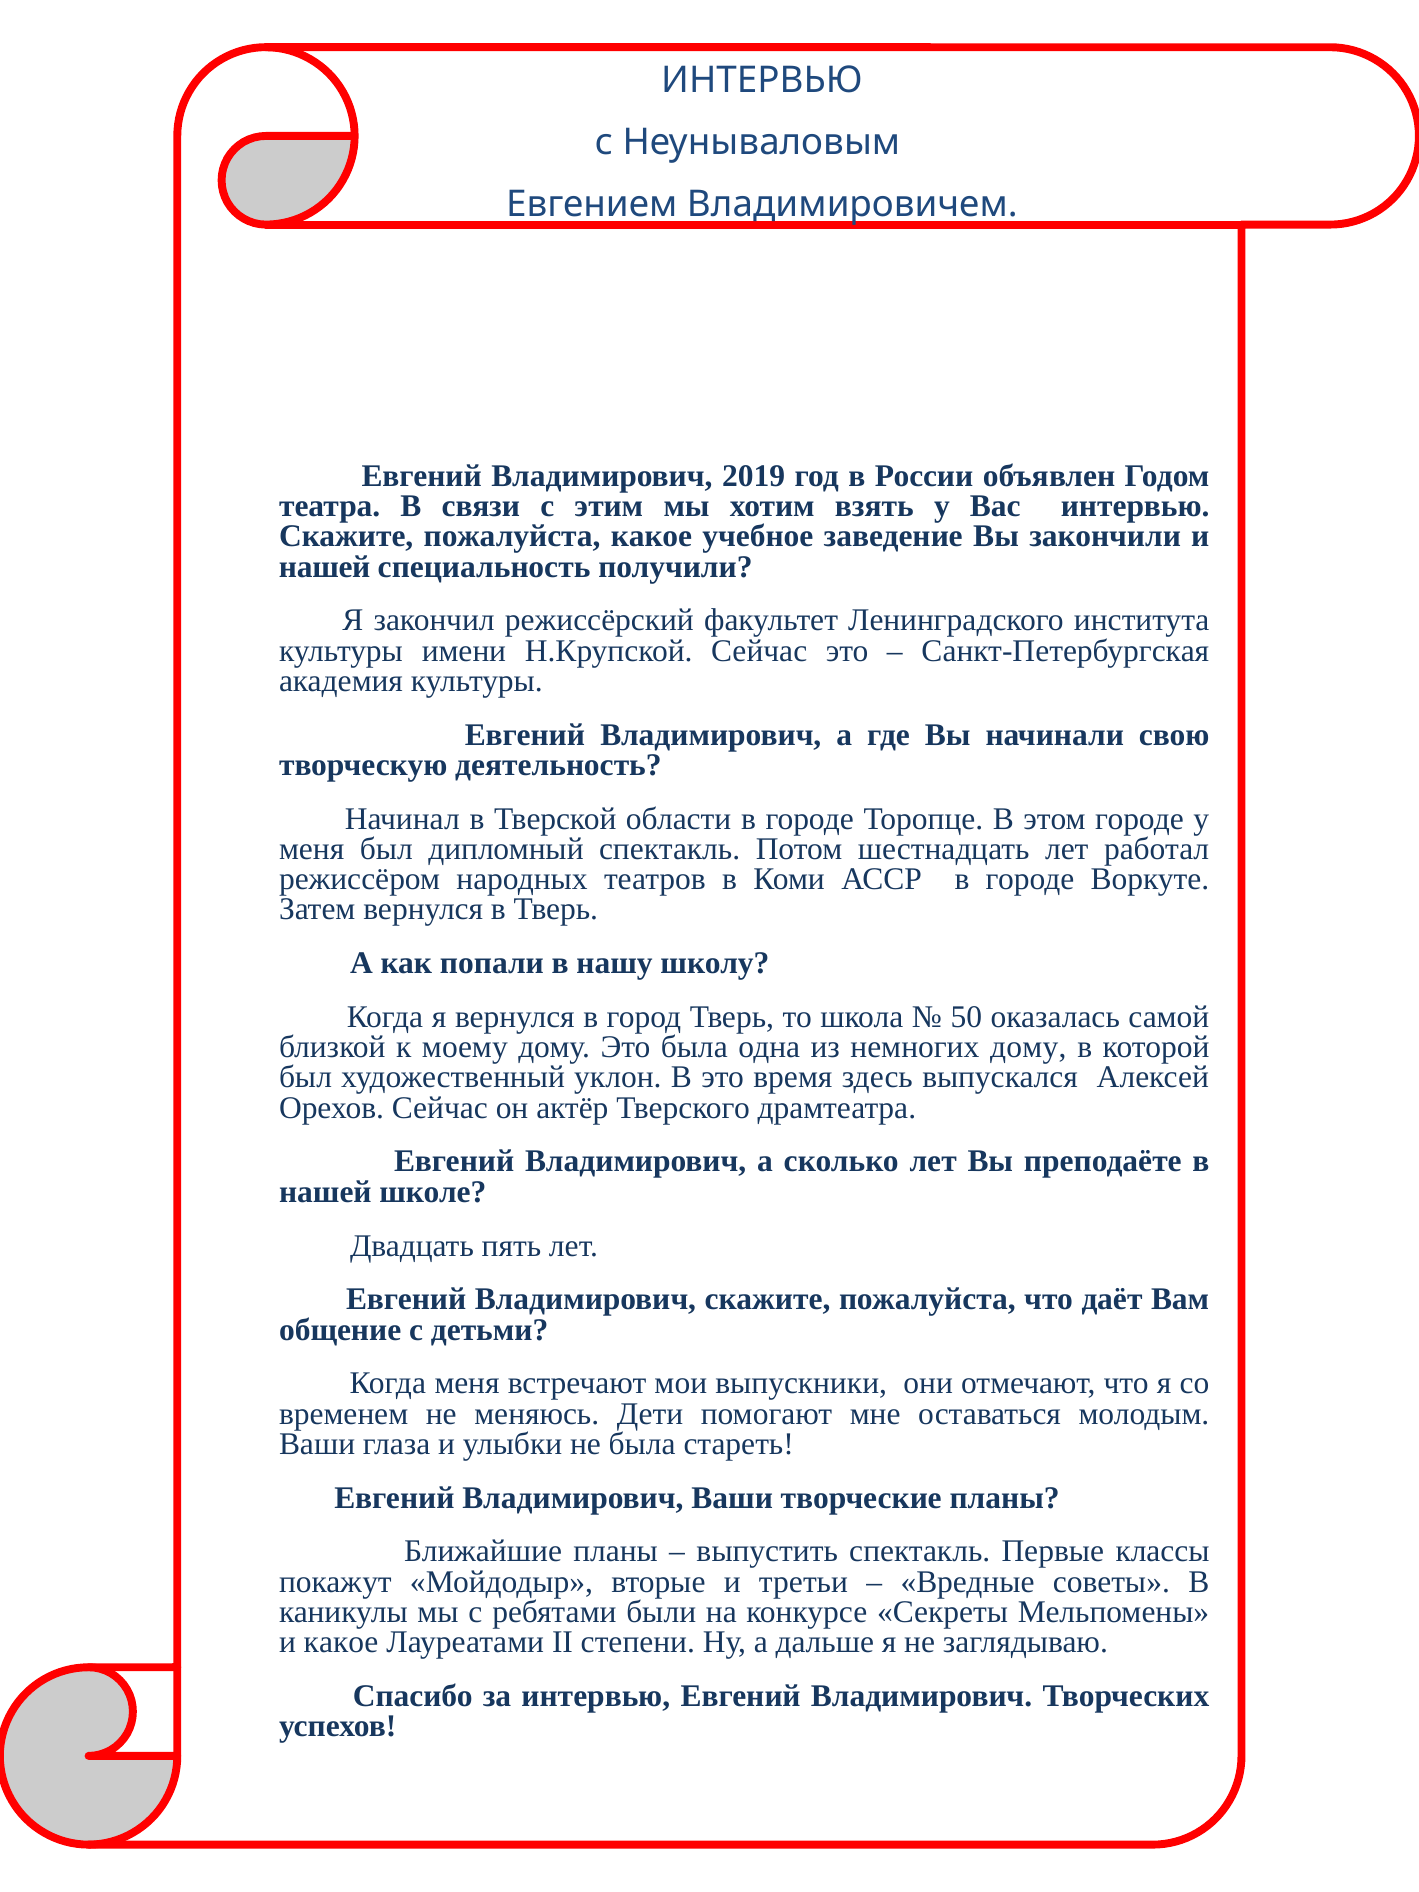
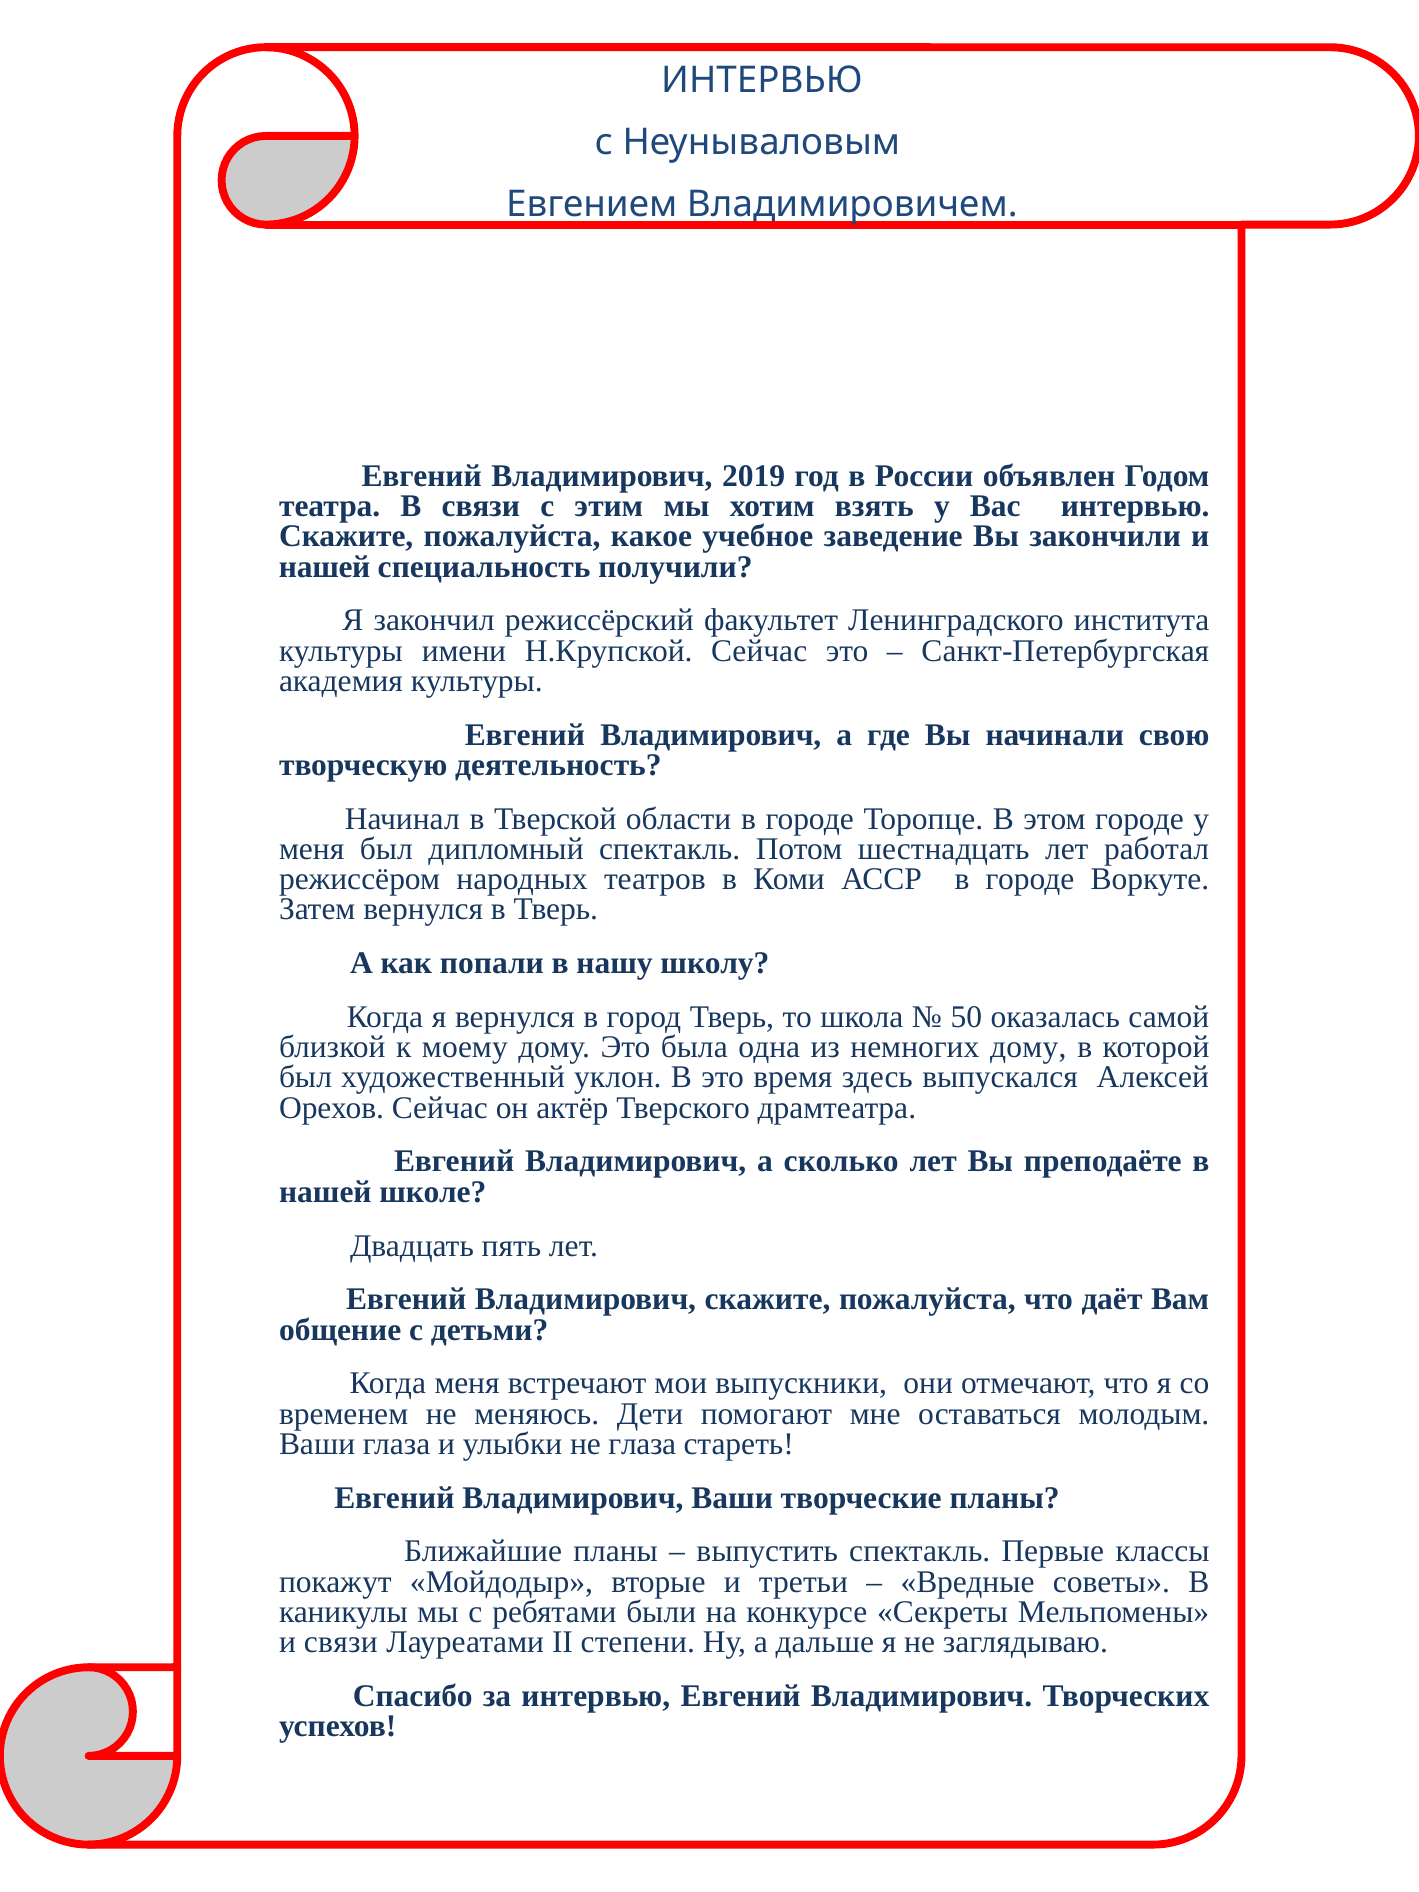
не была: была -> глаза
и какое: какое -> связи
